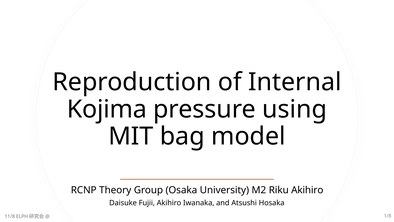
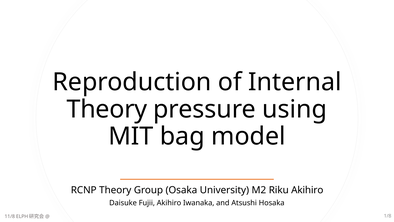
Kojima at (107, 109): Kojima -> Theory
